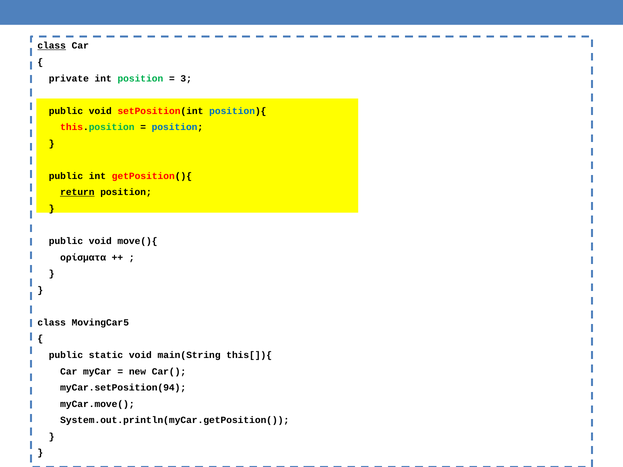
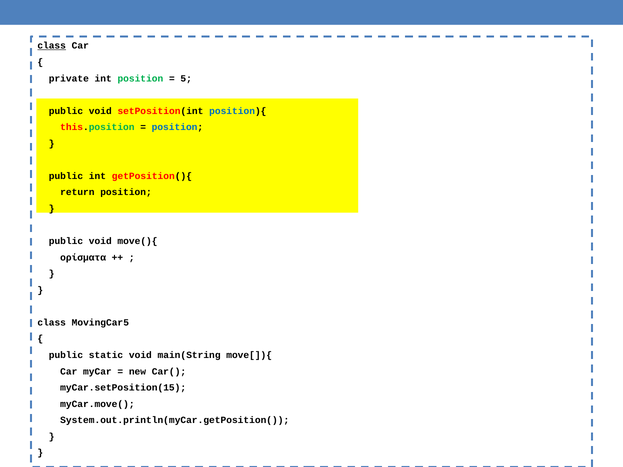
3: 3 -> 5
return underline: present -> none
this[]){: this[]){ -> move[]){
myCar.setPosition(94: myCar.setPosition(94 -> myCar.setPosition(15
